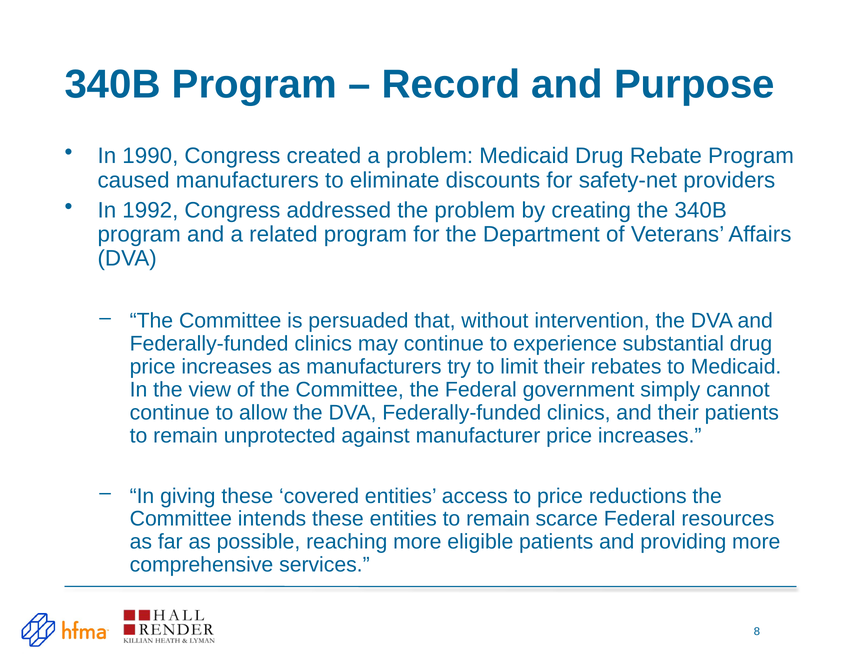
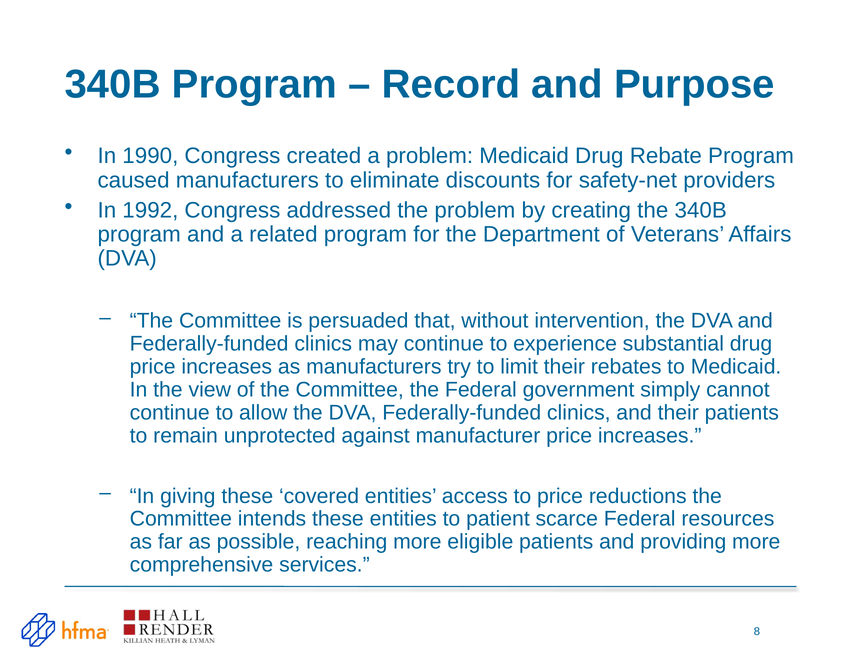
entities to remain: remain -> patient
